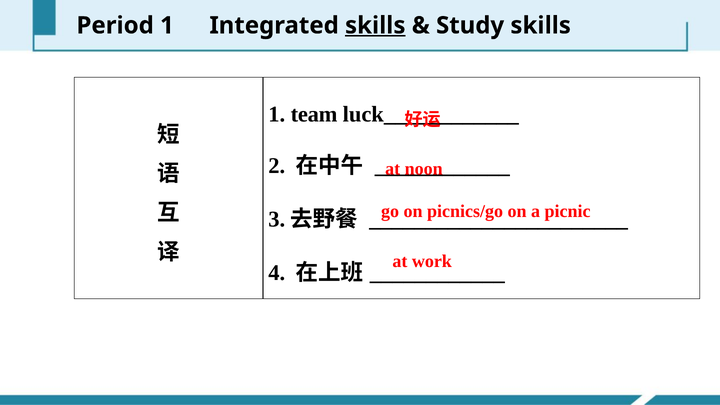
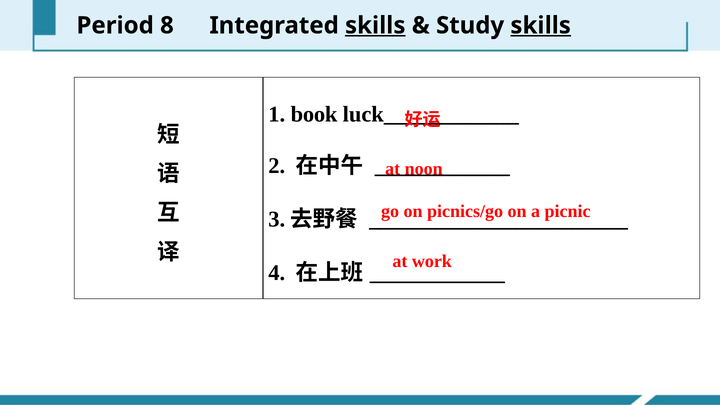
Period 1: 1 -> 8
skills at (541, 25) underline: none -> present
team: team -> book
